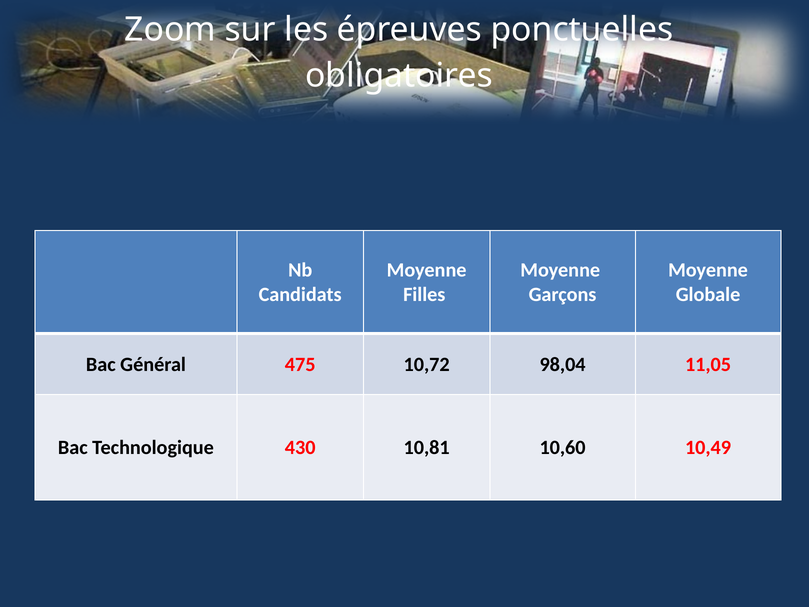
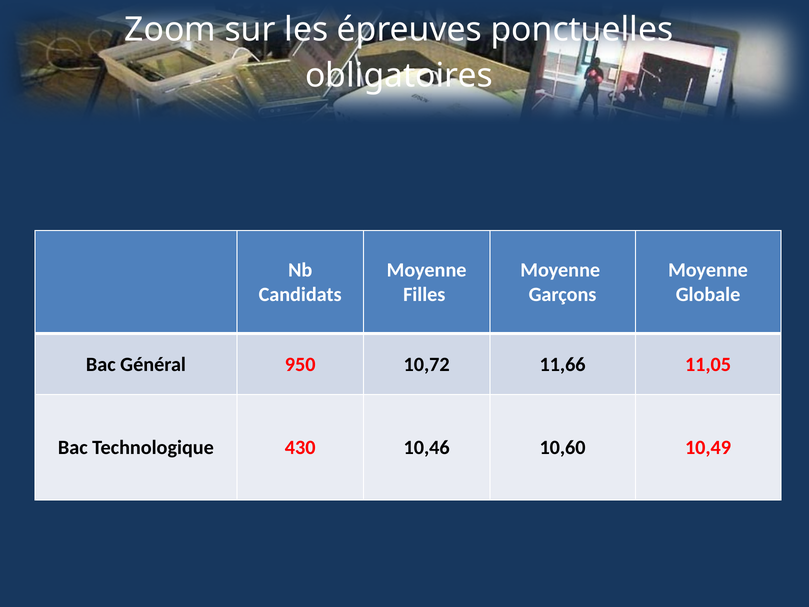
475: 475 -> 950
98,04: 98,04 -> 11,66
10,81: 10,81 -> 10,46
